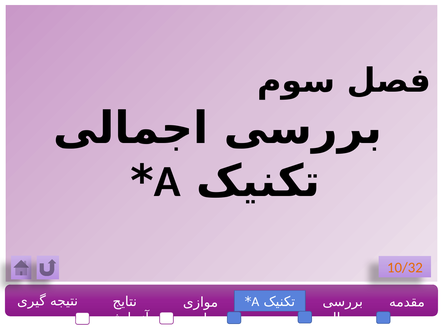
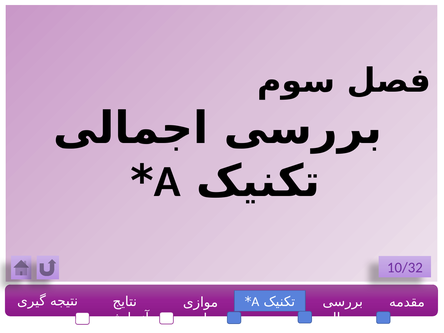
10/32 colour: orange -> purple
